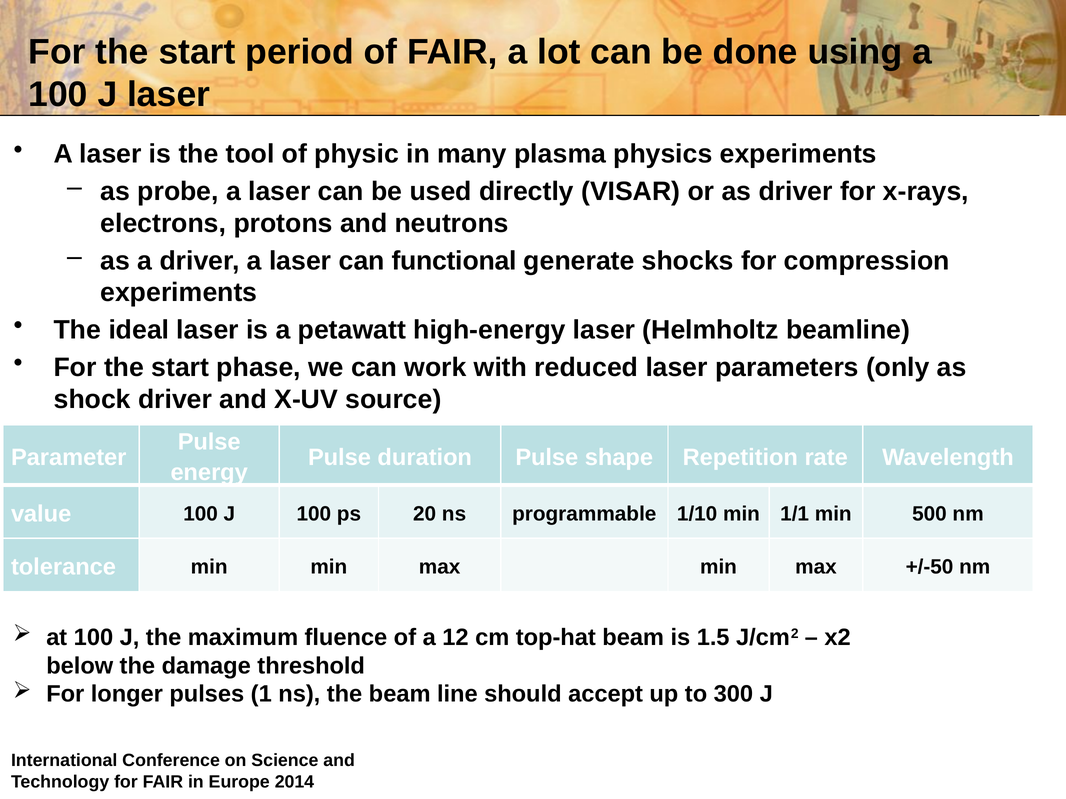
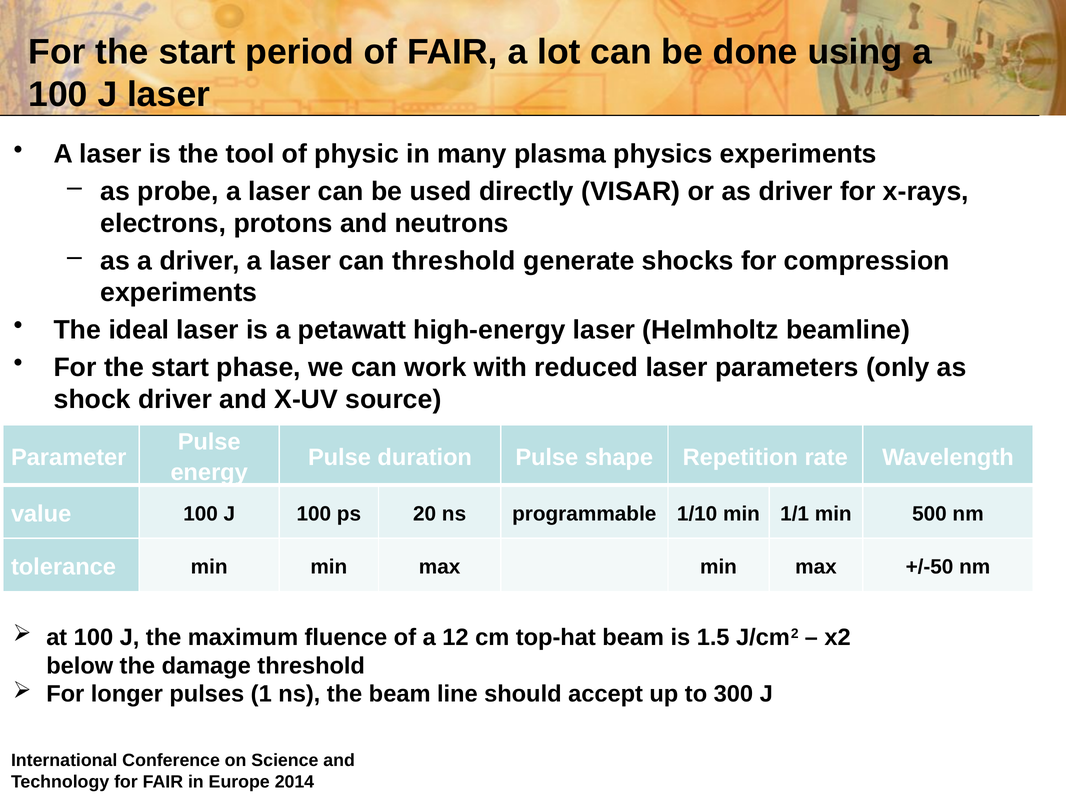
can functional: functional -> threshold
